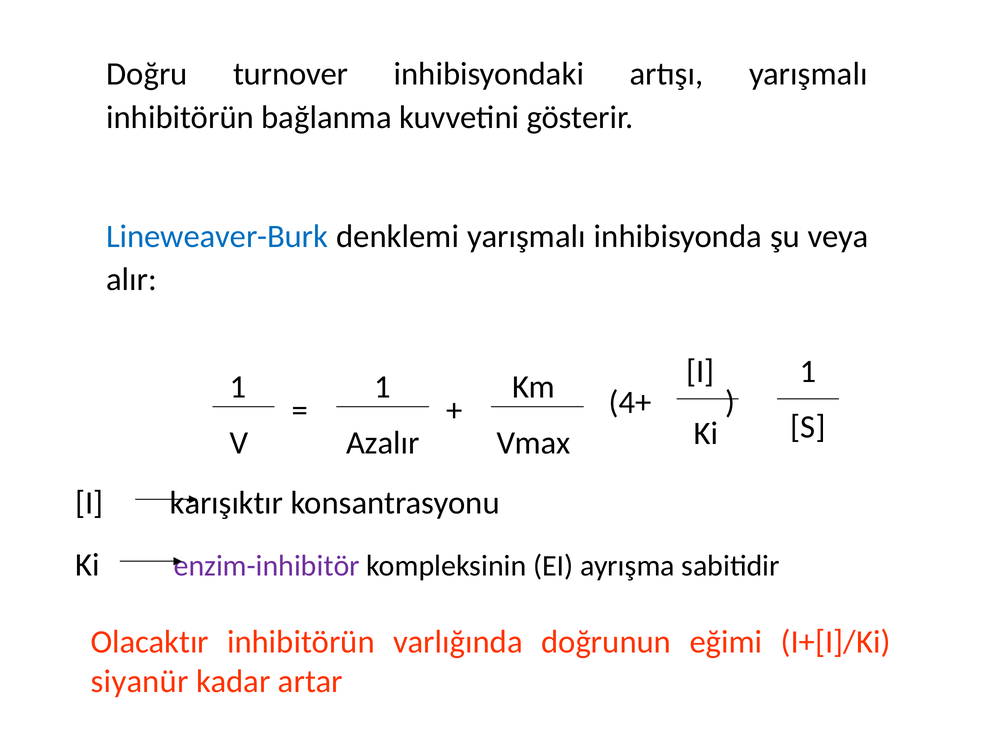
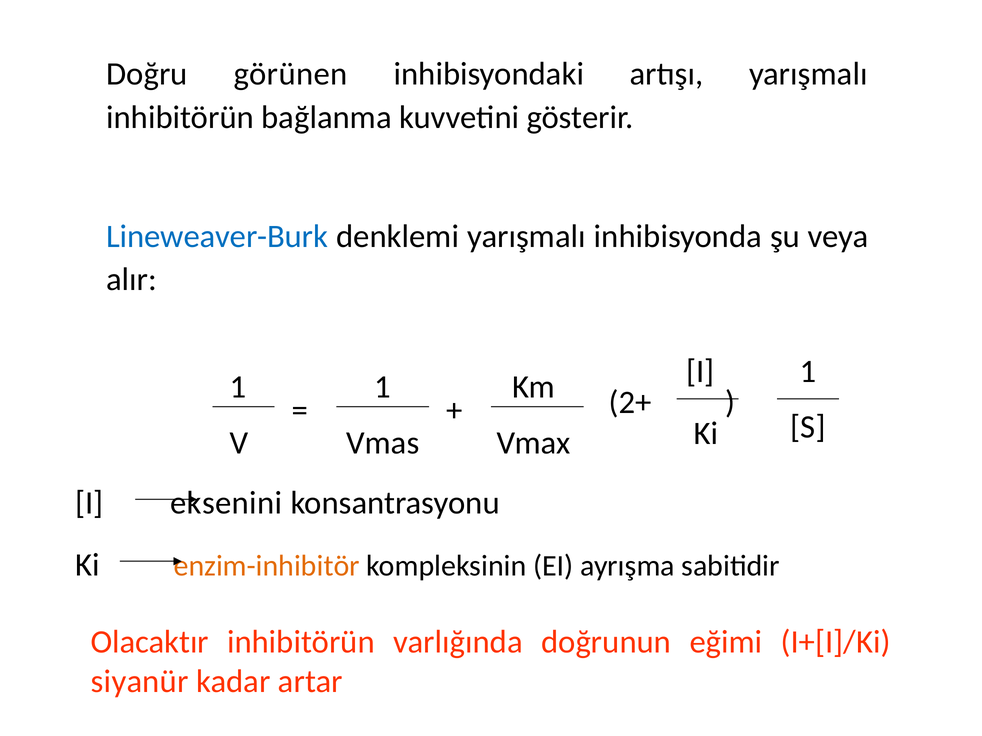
turnover: turnover -> görünen
4+: 4+ -> 2+
Azalır: Azalır -> Vmas
karışıktır: karışıktır -> eksenini
enzim-inhibitör colour: purple -> orange
